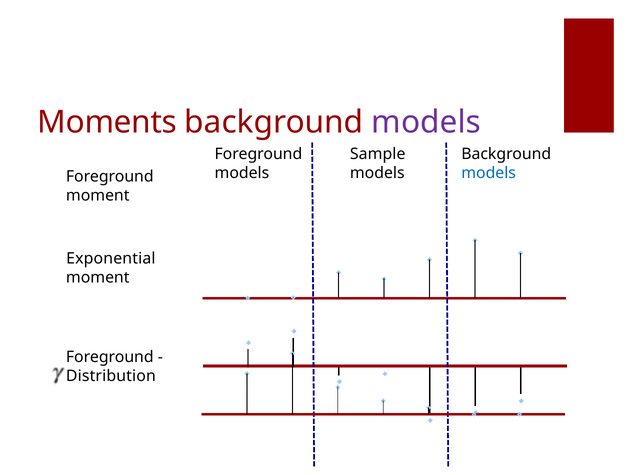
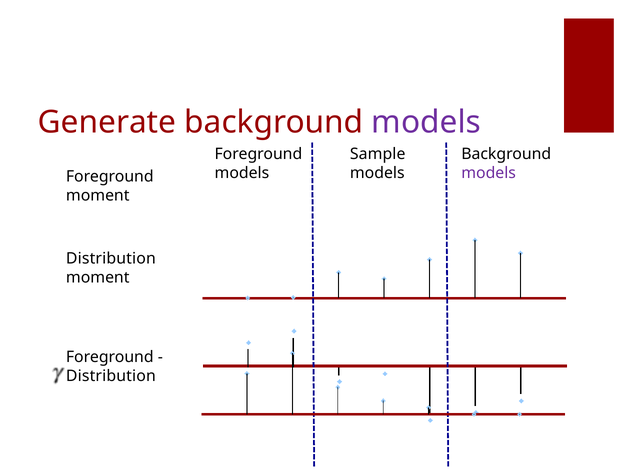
Moments: Moments -> Generate
models at (489, 173) colour: blue -> purple
Exponential at (111, 258): Exponential -> Distribution
